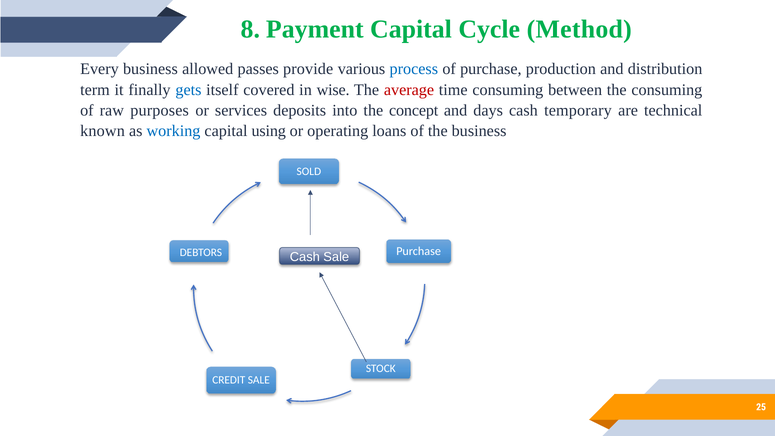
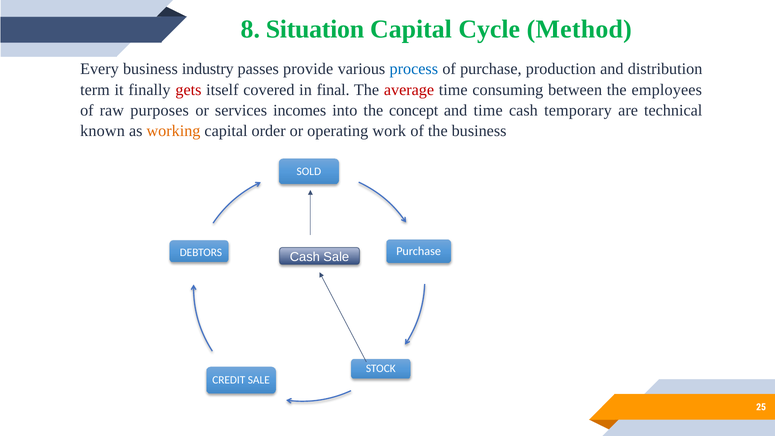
Payment: Payment -> Situation
allowed: allowed -> industry
gets colour: blue -> red
wise: wise -> final
the consuming: consuming -> employees
deposits: deposits -> incomes
and days: days -> time
working colour: blue -> orange
using: using -> order
loans: loans -> work
